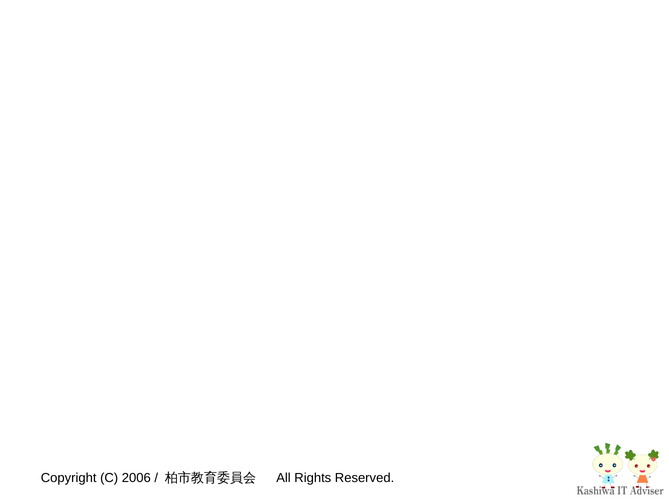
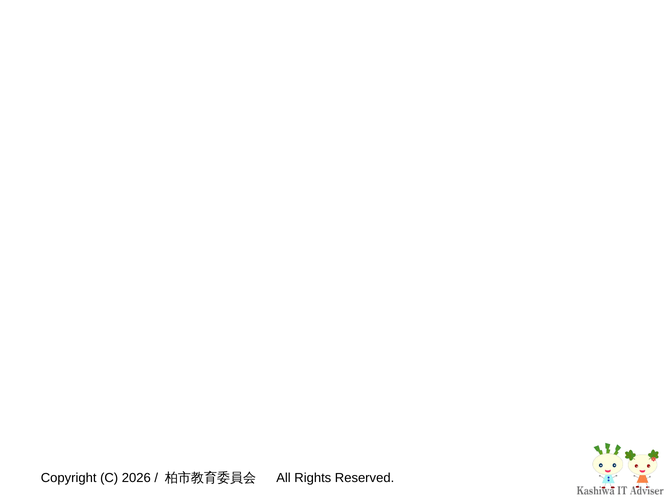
2006: 2006 -> 2026
